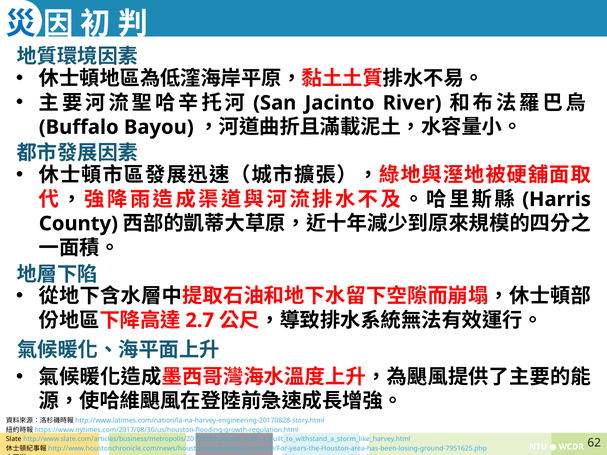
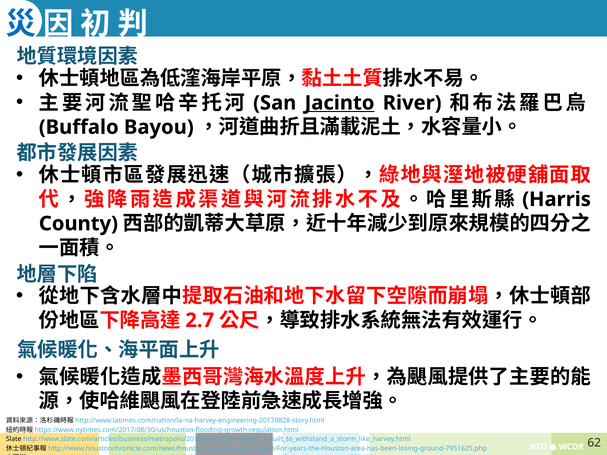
Jacinto underline: none -> present
